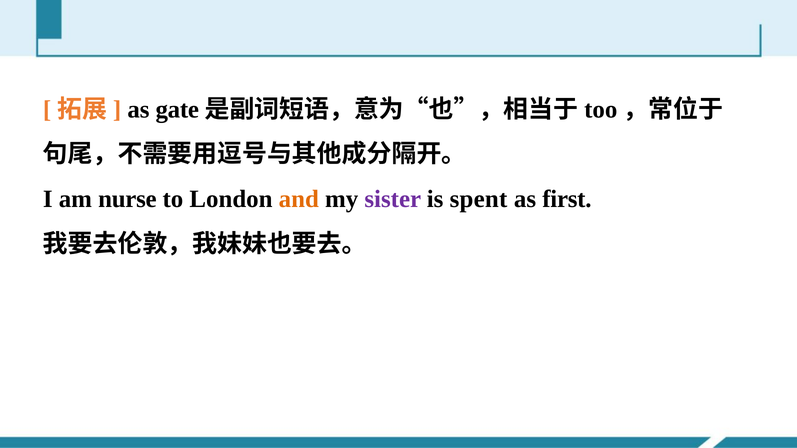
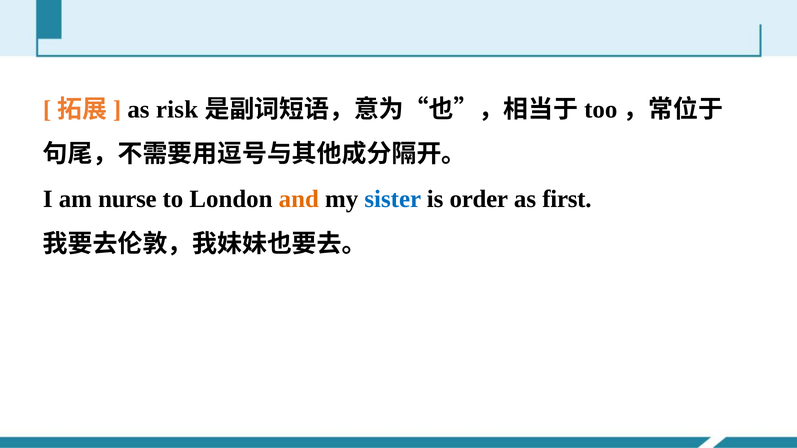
gate: gate -> risk
sister colour: purple -> blue
spent: spent -> order
